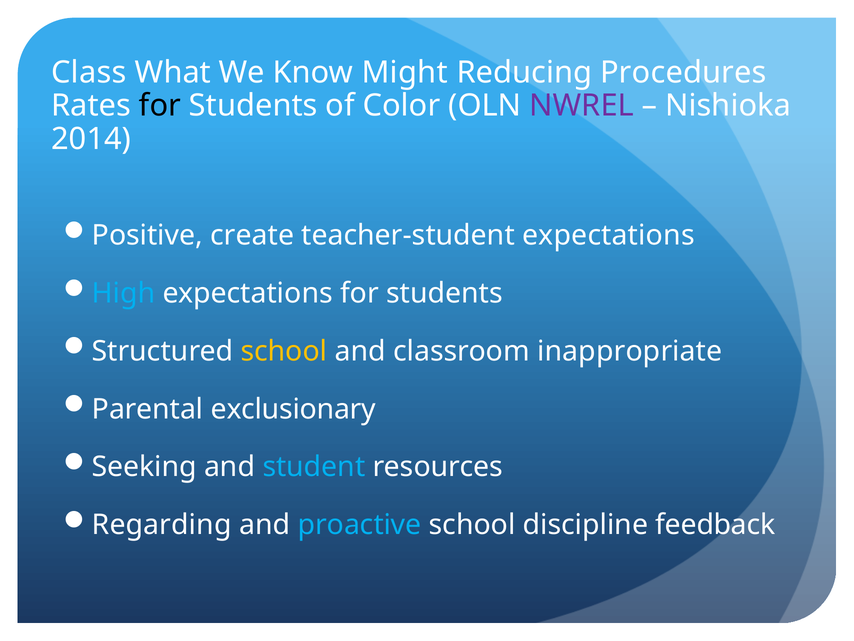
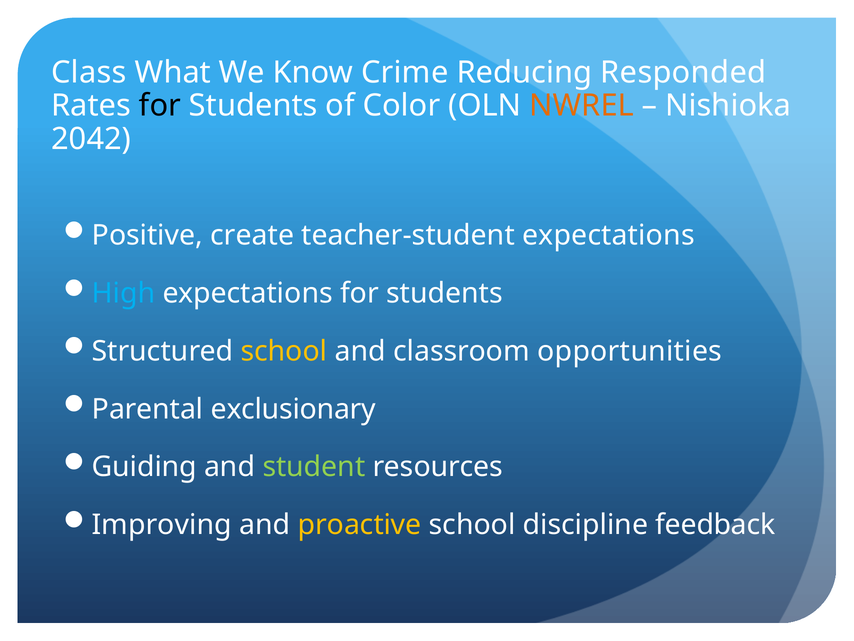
Might: Might -> Crime
Procedures: Procedures -> Responded
NWREL colour: purple -> orange
2014: 2014 -> 2042
inappropriate: inappropriate -> opportunities
Seeking: Seeking -> Guiding
student colour: light blue -> light green
Regarding: Regarding -> Improving
proactive colour: light blue -> yellow
